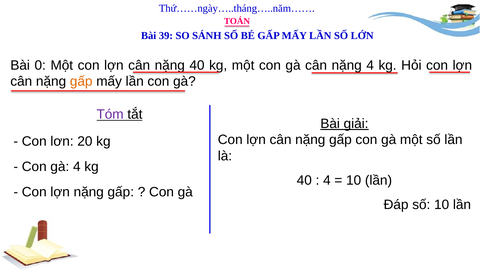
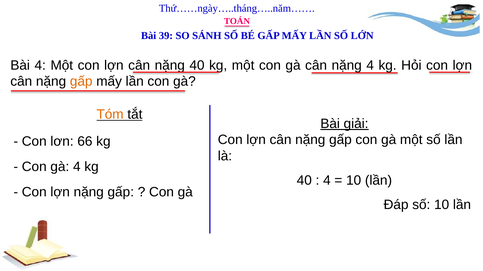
Bài 0: 0 -> 4
Tóm colour: purple -> orange
20: 20 -> 66
